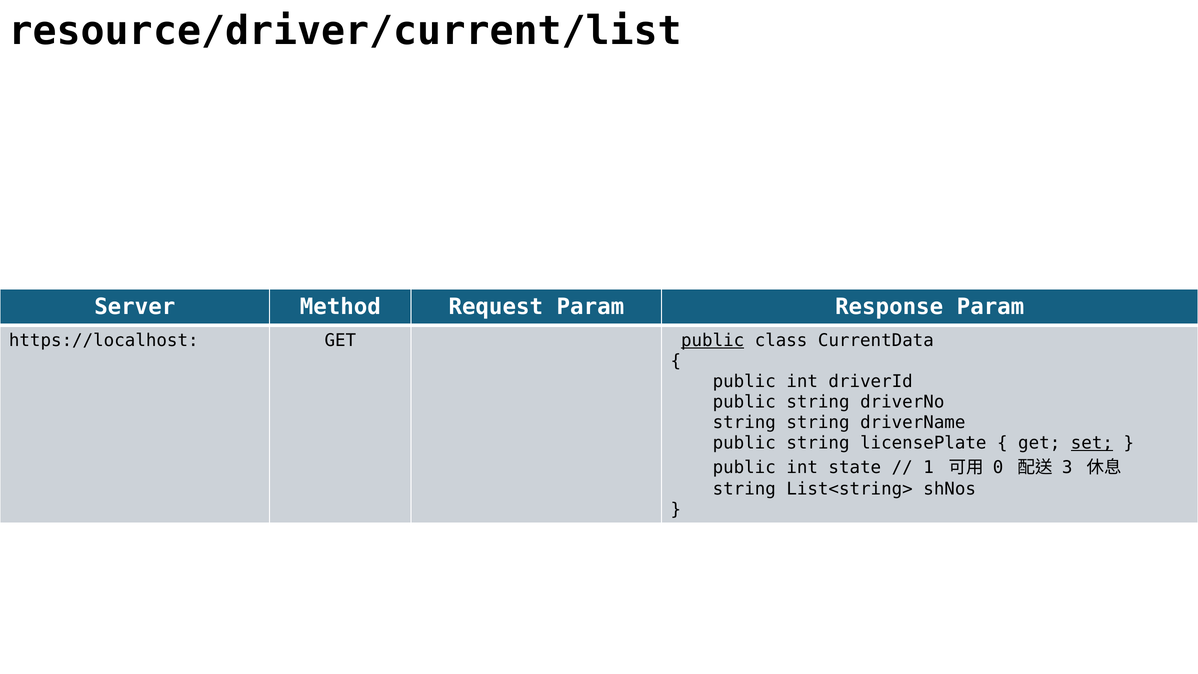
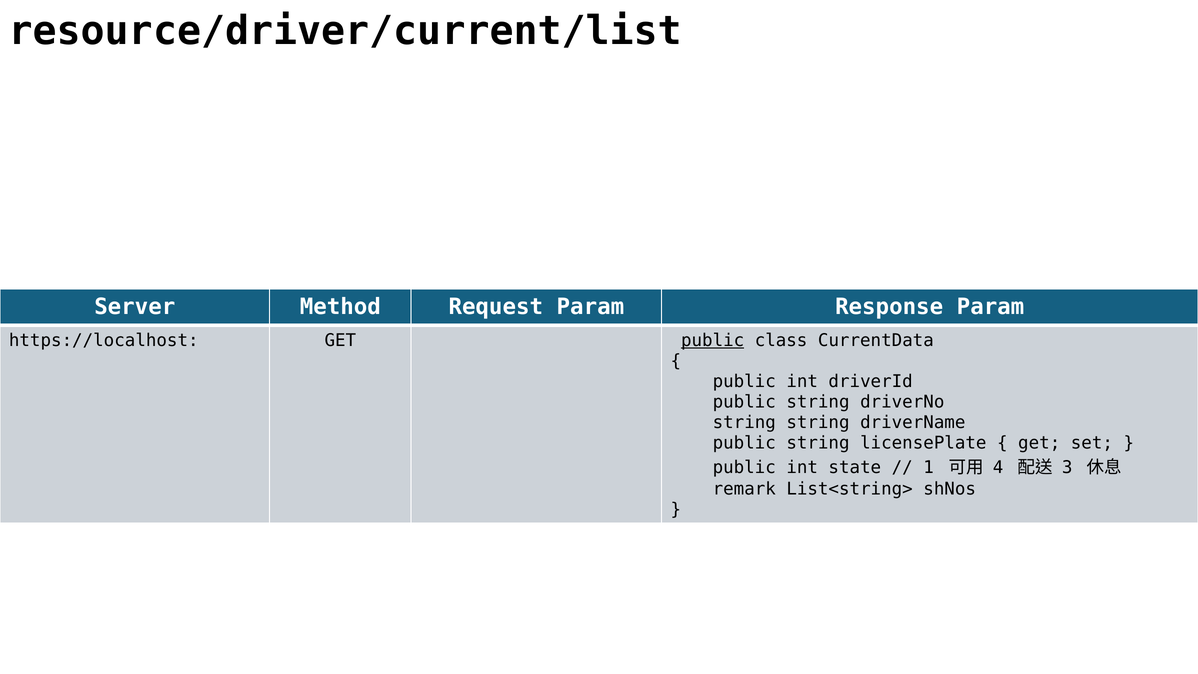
set underline: present -> none
0: 0 -> 4
string at (744, 489): string -> remark
